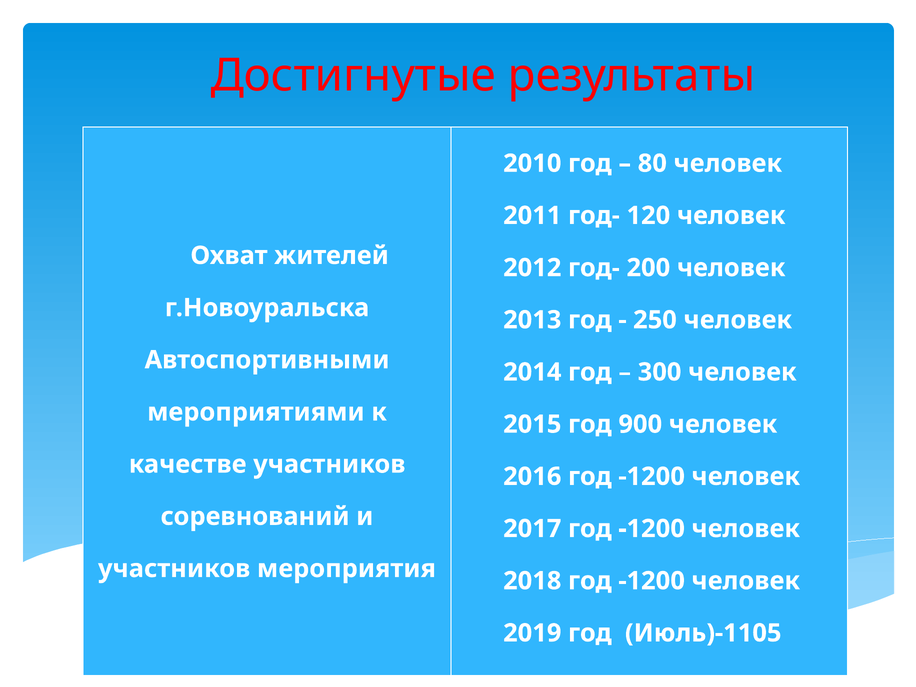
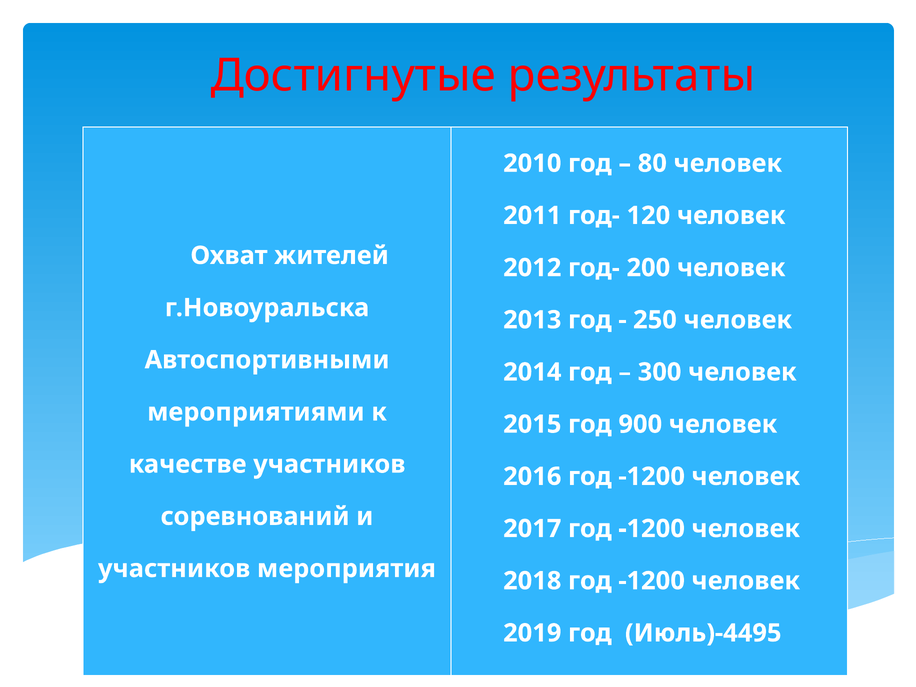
Июль)-1105: Июль)-1105 -> Июль)-4495
